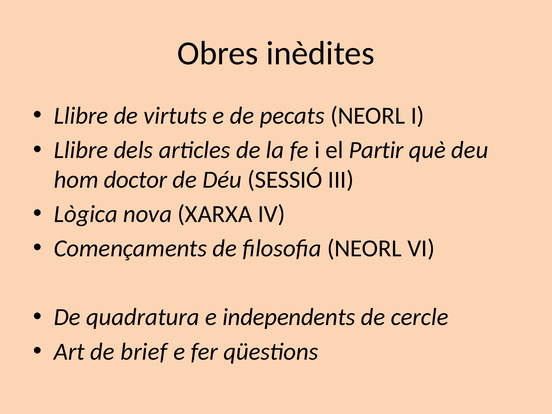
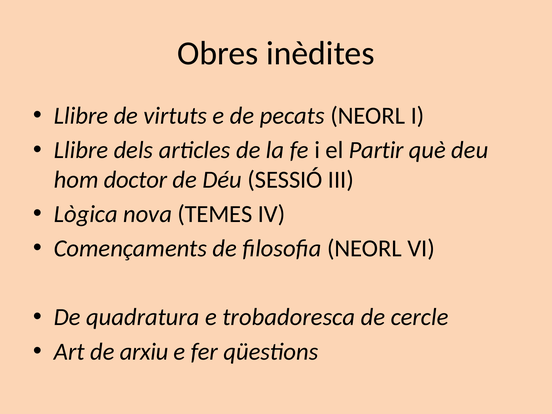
XARXA: XARXA -> TEMES
independents: independents -> trobadoresca
brief: brief -> arxiu
